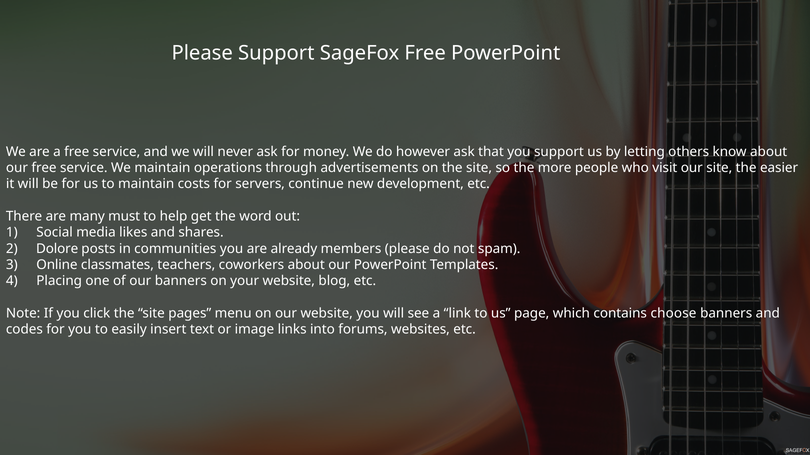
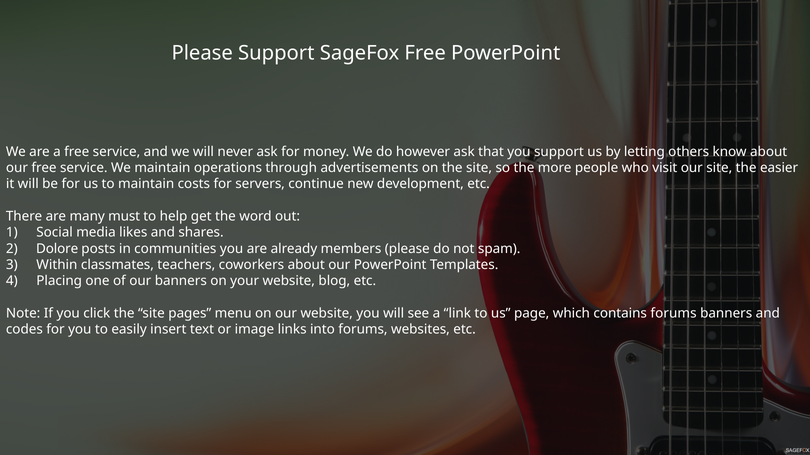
Online: Online -> Within
contains choose: choose -> forums
